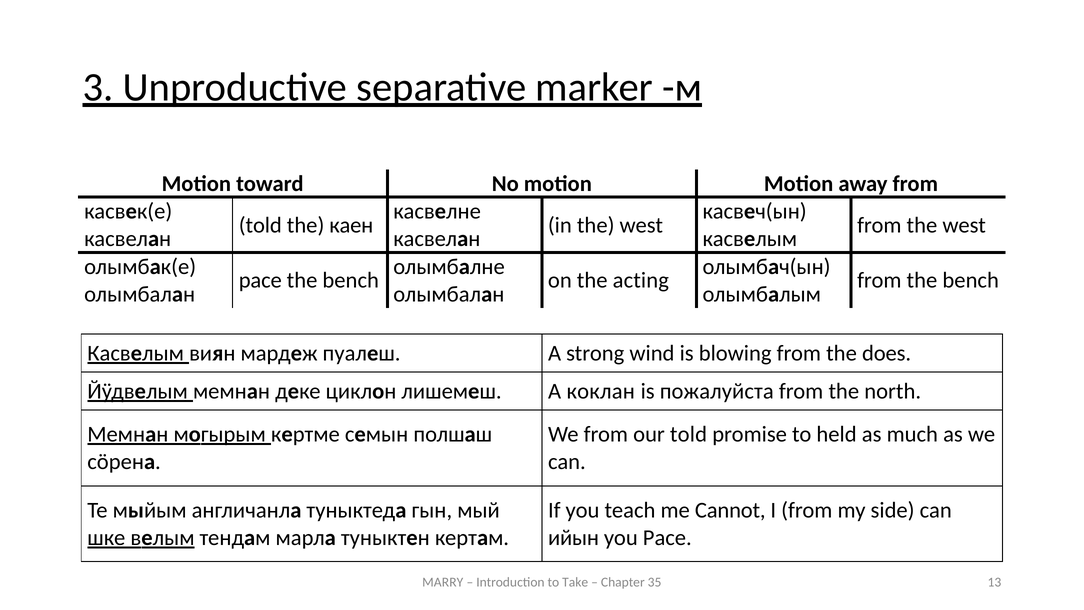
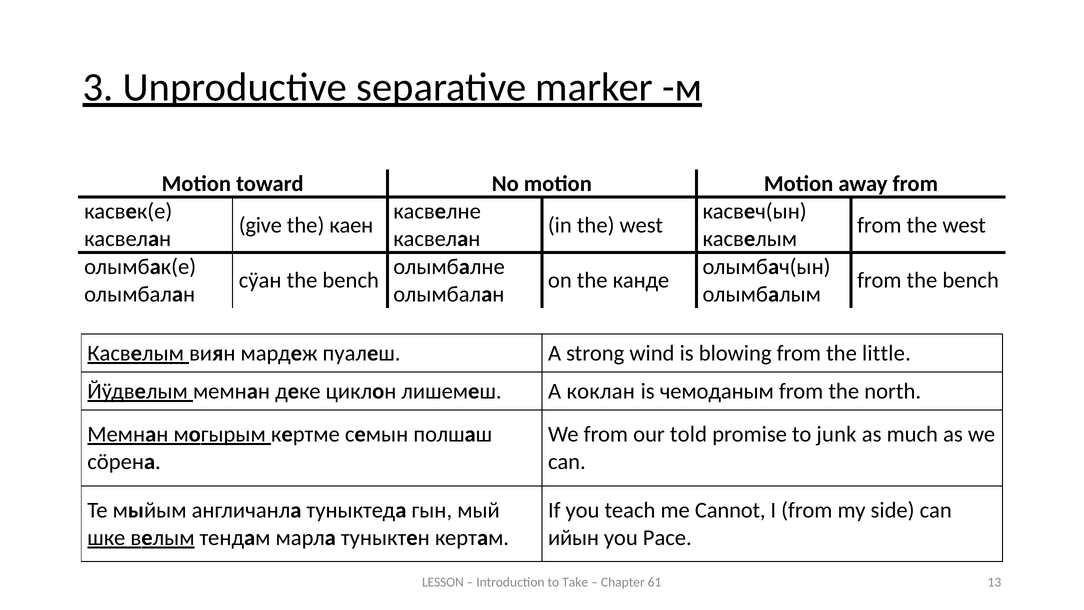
told at (260, 225): told -> give
pace at (260, 280): pace -> сӱан
acting: acting -> канде
does: does -> little
пожалуйста: пожалуйста -> чемоданым
held: held -> junk
MARRY: MARRY -> LESSON
35: 35 -> 61
